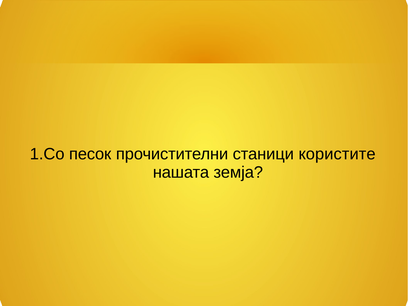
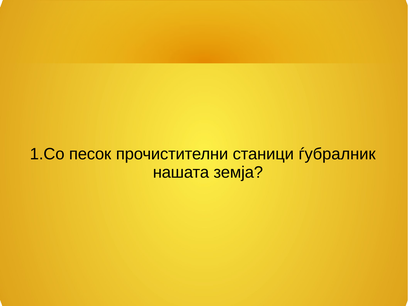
користите: користите -> ѓубралник
